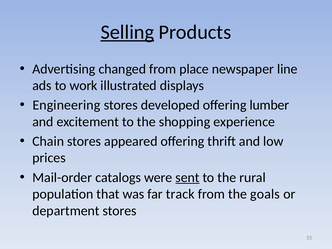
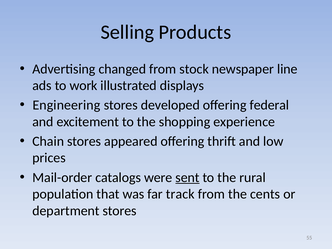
Selling underline: present -> none
place: place -> stock
lumber: lumber -> federal
goals: goals -> cents
